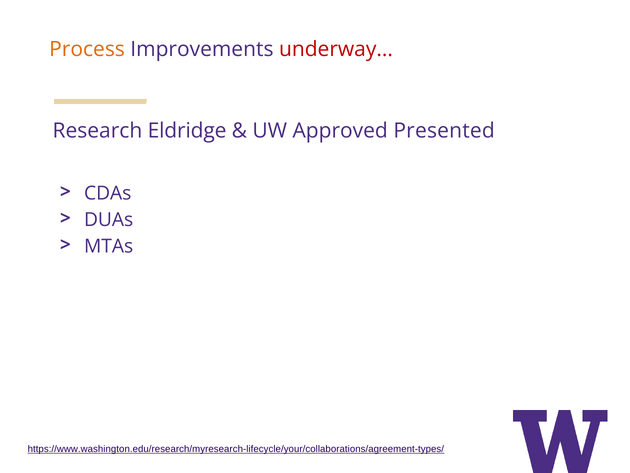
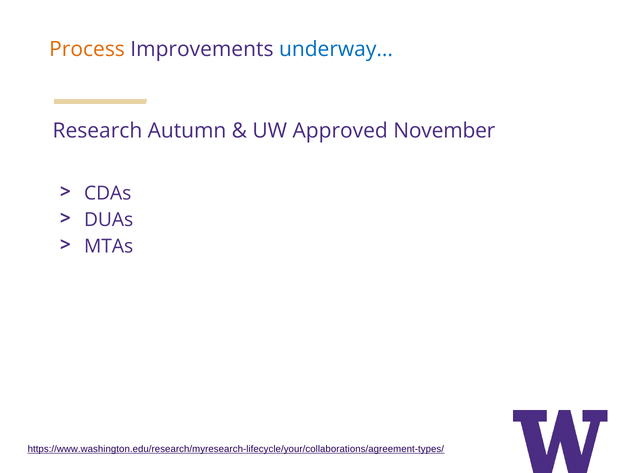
underway colour: red -> blue
Eldridge: Eldridge -> Autumn
Presented: Presented -> November
